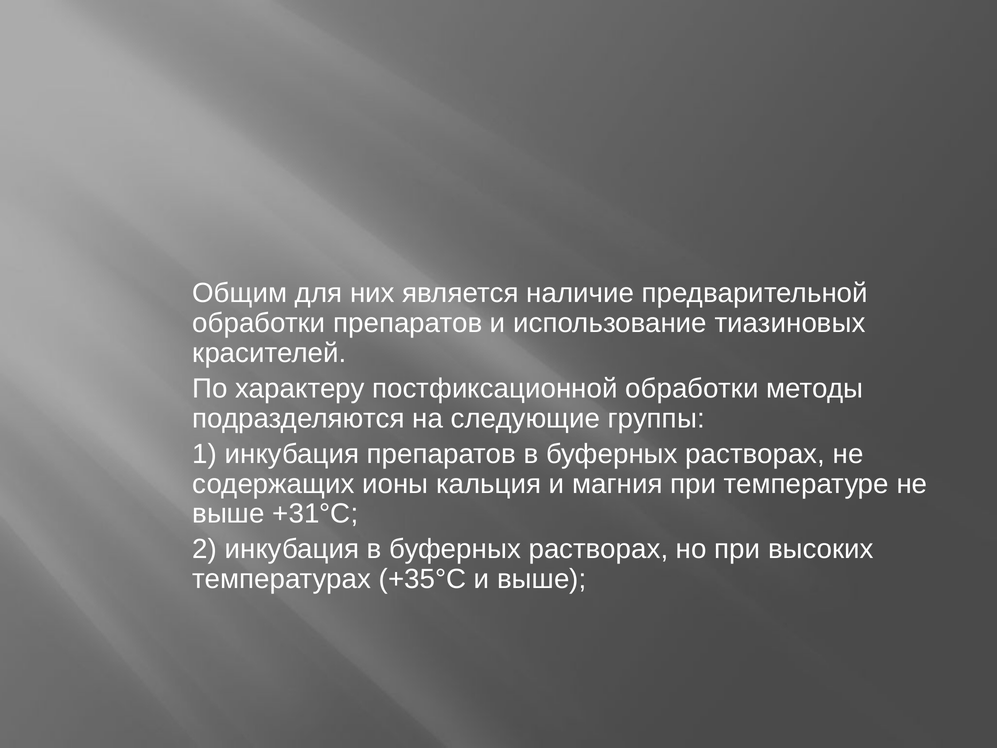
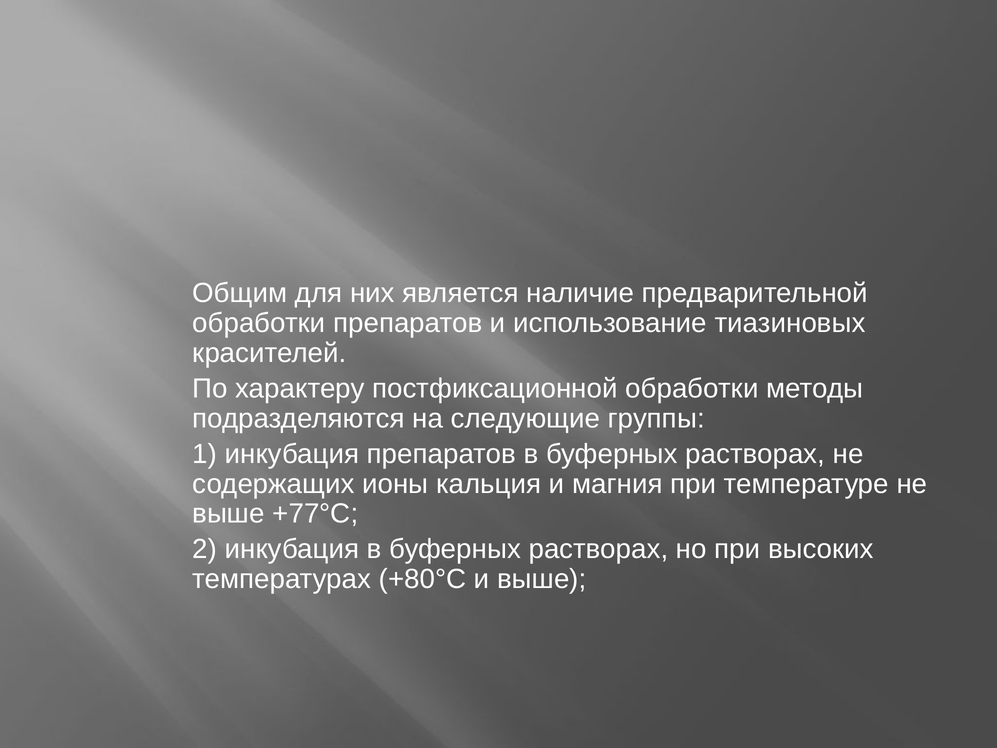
+31°С: +31°С -> +77°С
+35°С: +35°С -> +80°С
